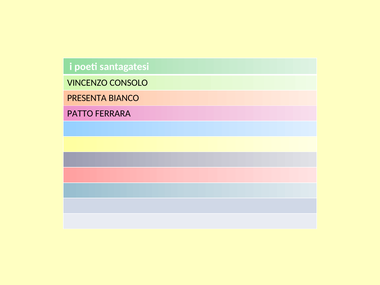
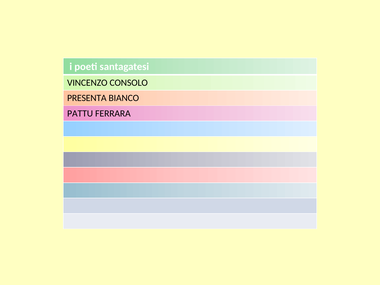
PATTO: PATTO -> PATTU
